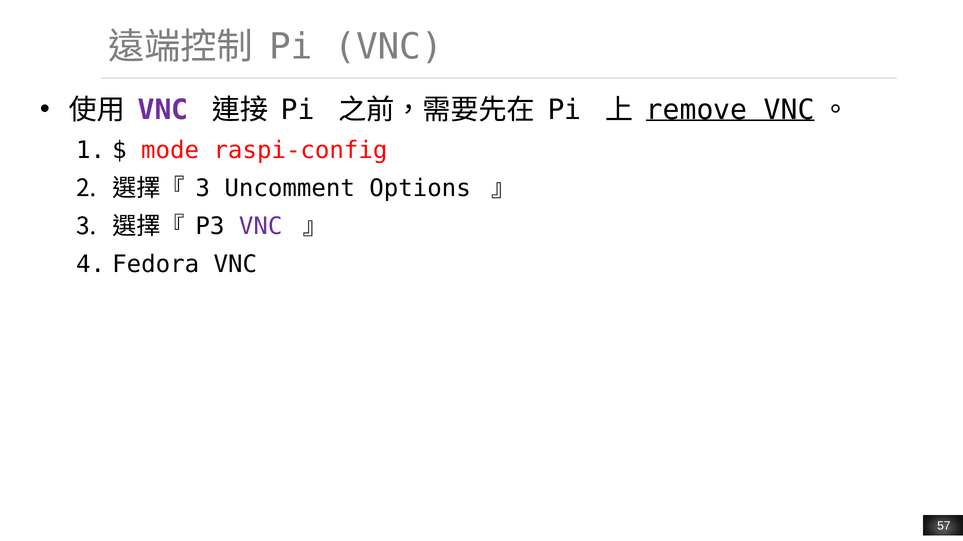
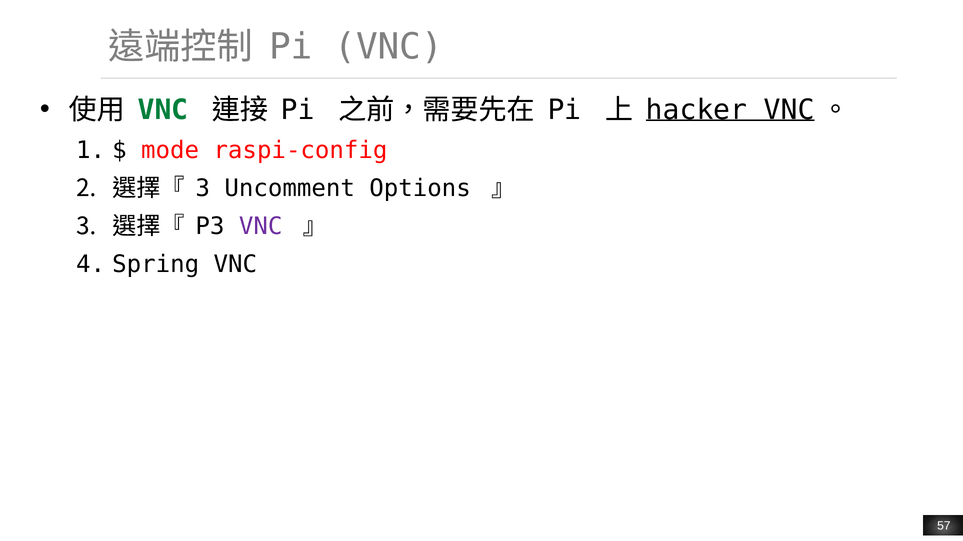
VNC at (163, 110) colour: purple -> green
remove: remove -> hacker
Fedora: Fedora -> Spring
